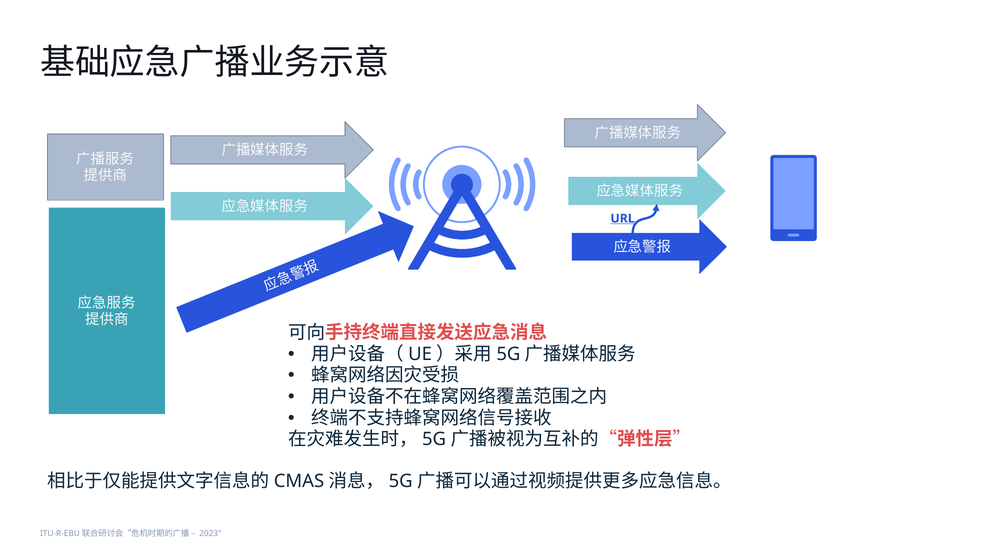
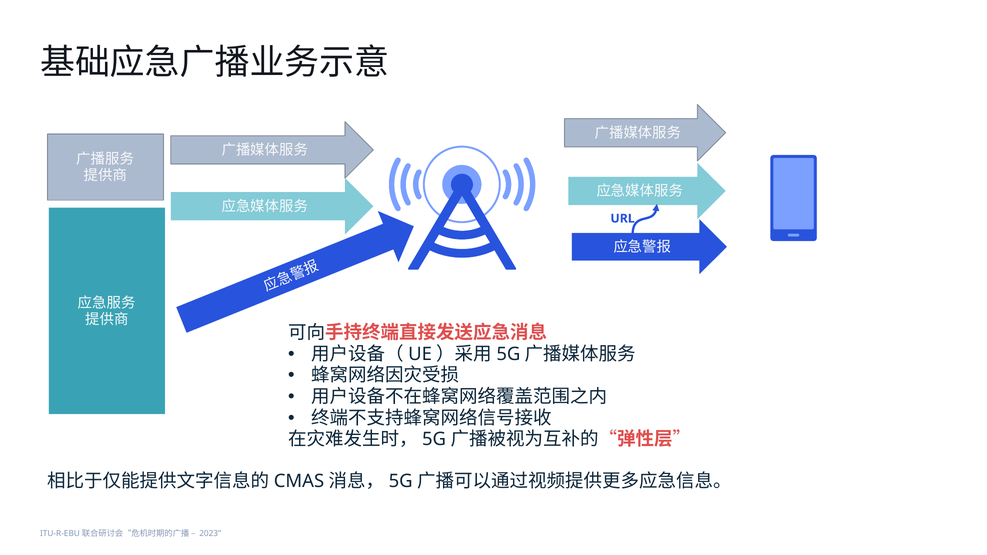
URL underline: present -> none
